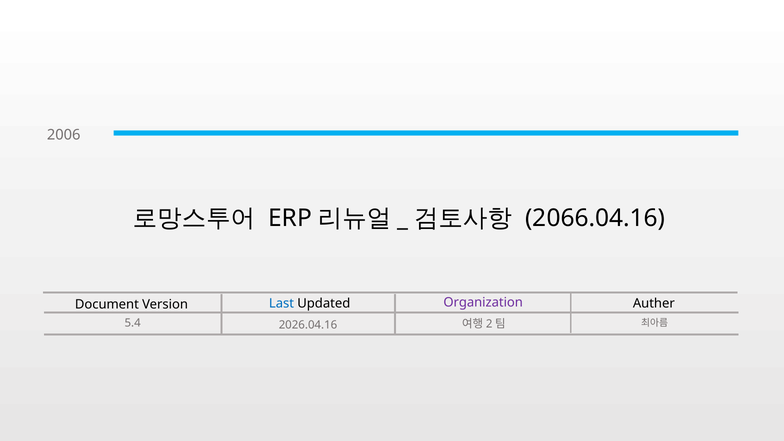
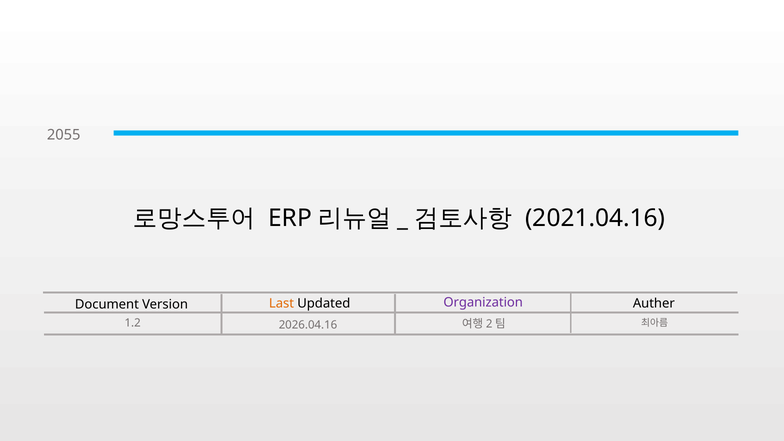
2006: 2006 -> 2055
2066.04.16: 2066.04.16 -> 2021.04.16
Last colour: blue -> orange
5.4: 5.4 -> 1.2
